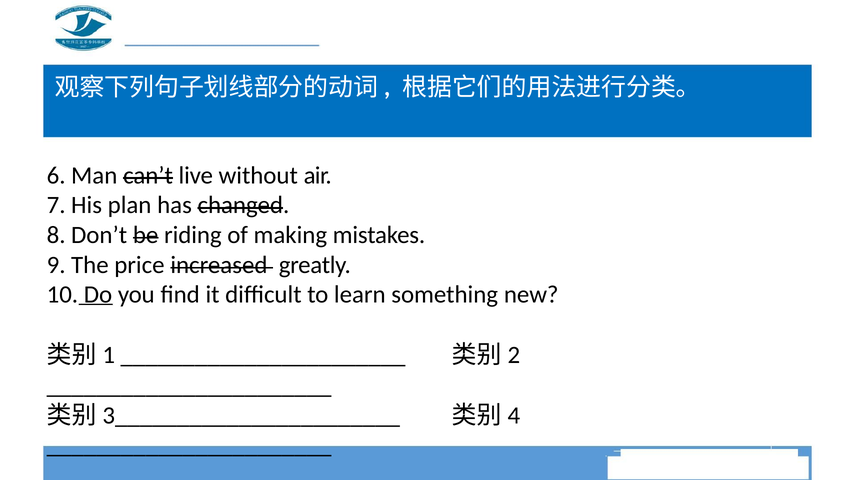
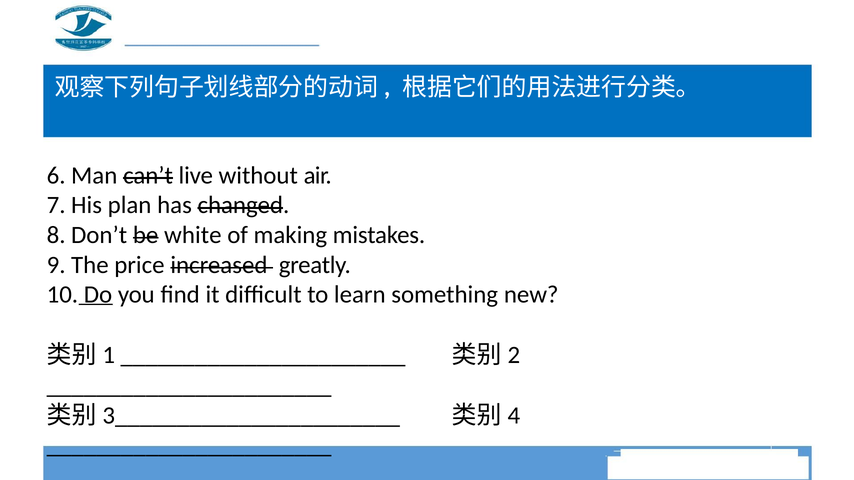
riding: riding -> white
